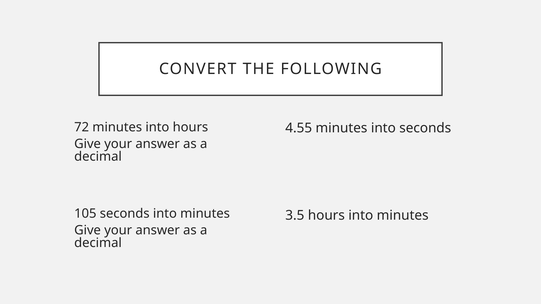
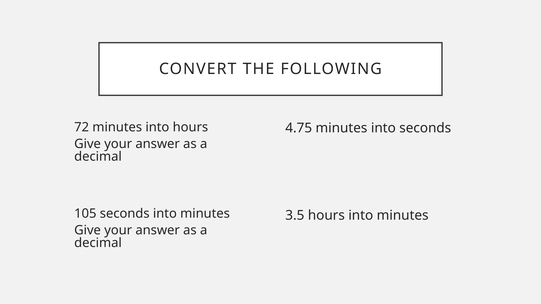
4.55: 4.55 -> 4.75
